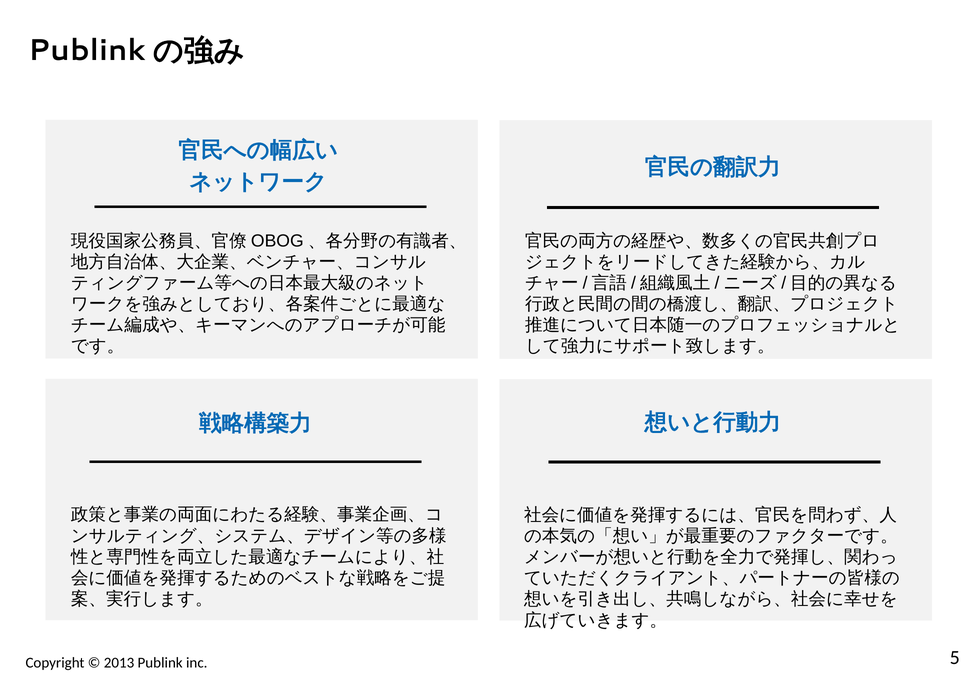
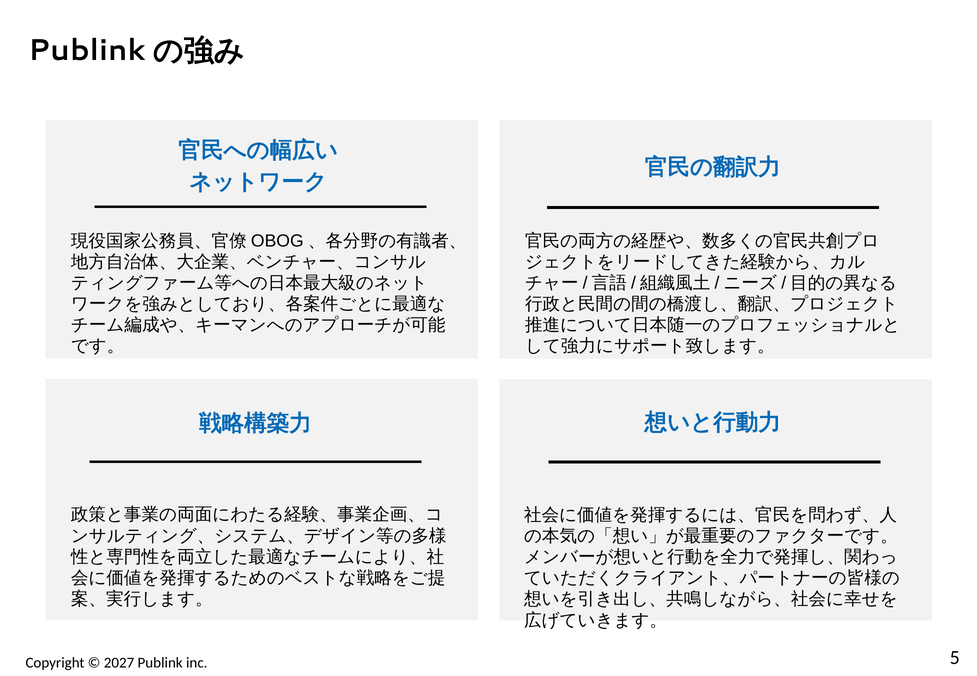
2013: 2013 -> 2027
